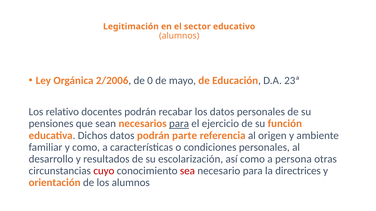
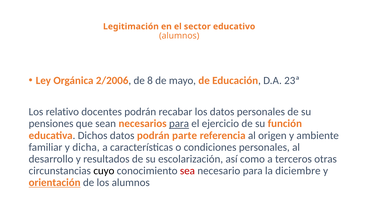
0: 0 -> 8
y como: como -> dicha
persona: persona -> terceros
cuyo colour: red -> black
directrices: directrices -> diciembre
orientación underline: none -> present
